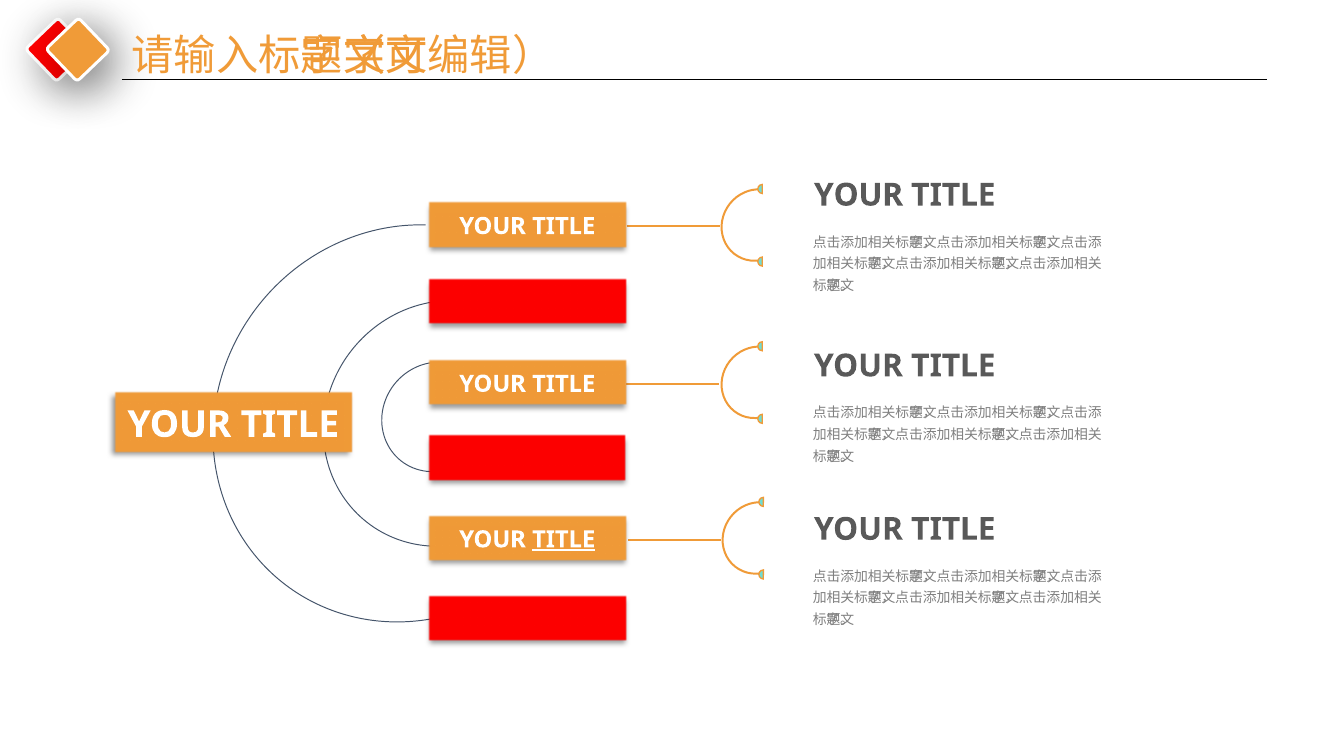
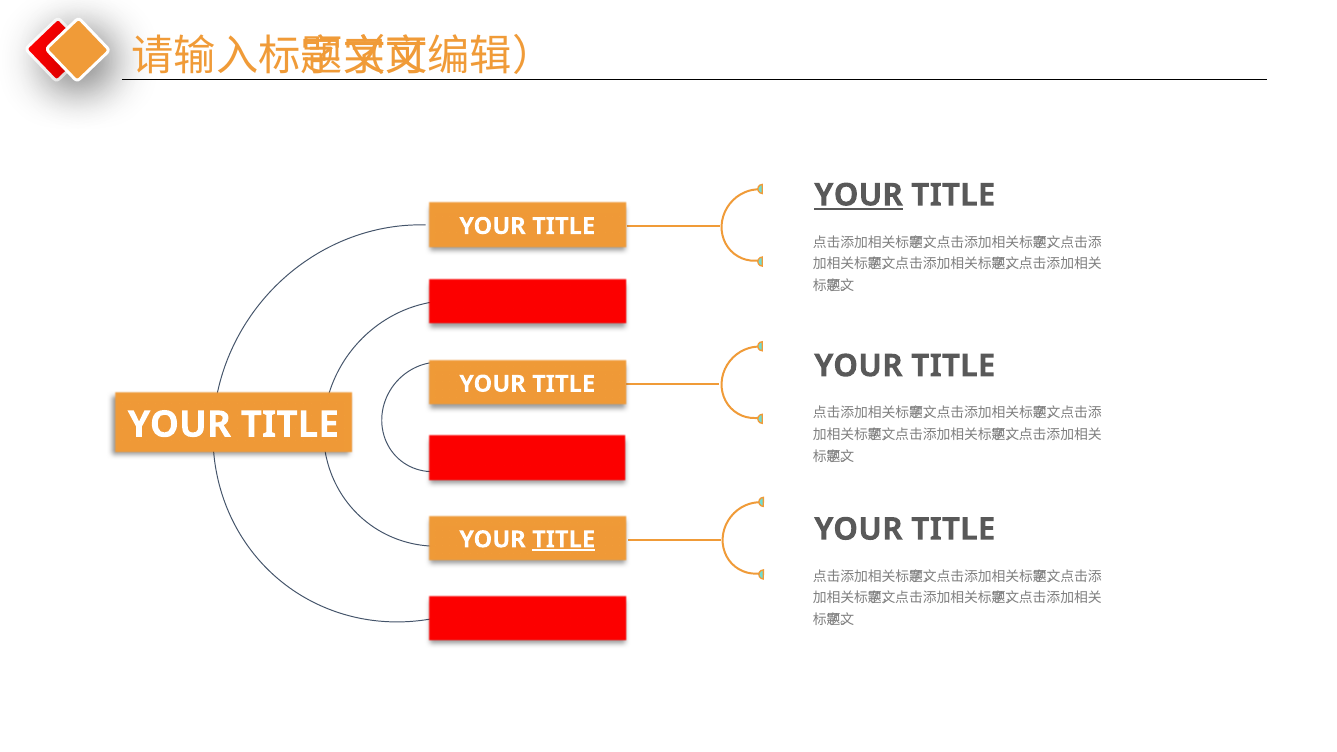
YOUR at (859, 195) underline: none -> present
